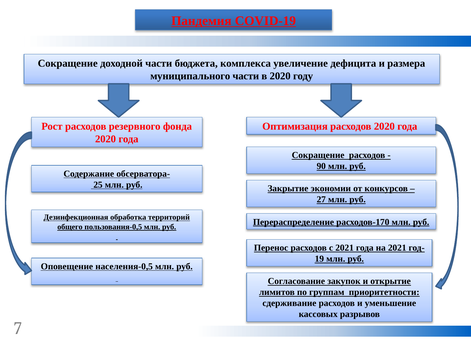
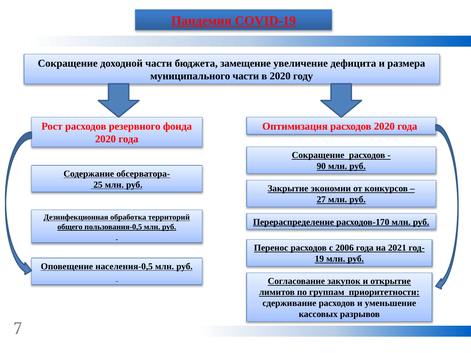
комплекса: комплекса -> замещение
с 2021: 2021 -> 2006
